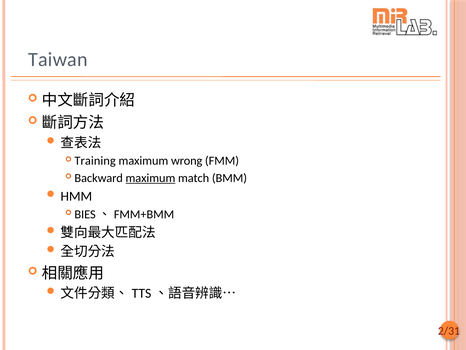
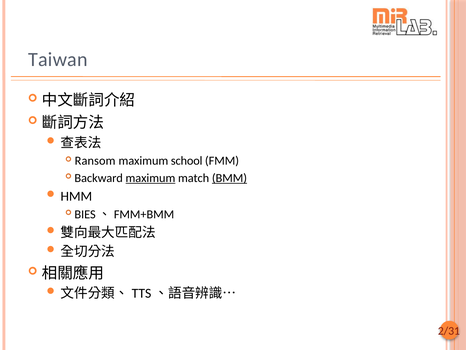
Training: Training -> Ransom
wrong: wrong -> school
BMM underline: none -> present
